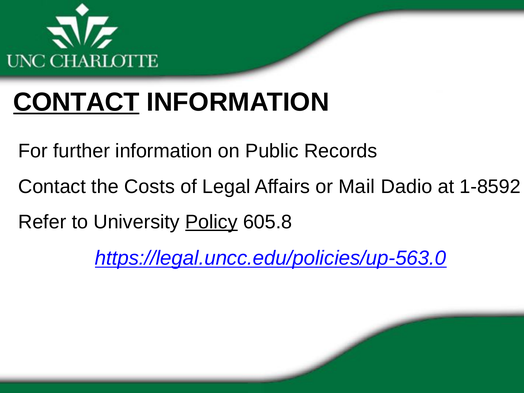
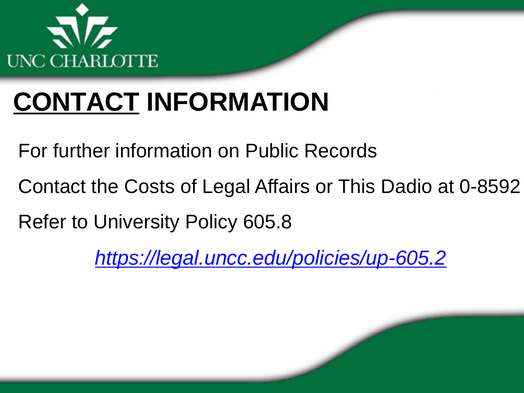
Mail: Mail -> This
1-8592: 1-8592 -> 0-8592
Policy underline: present -> none
https://legal.uncc.edu/policies/up-563.0: https://legal.uncc.edu/policies/up-563.0 -> https://legal.uncc.edu/policies/up-605.2
